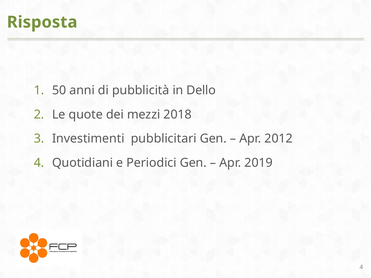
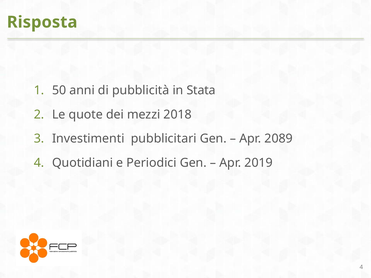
Dello: Dello -> Stata
2012: 2012 -> 2089
